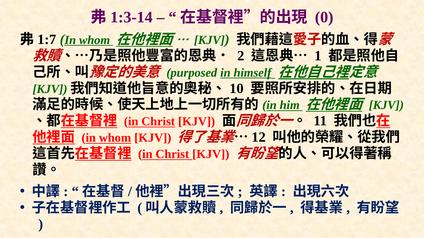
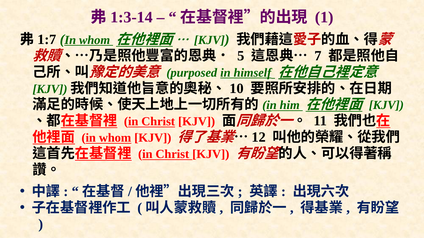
0: 0 -> 1
2: 2 -> 5
1: 1 -> 7
